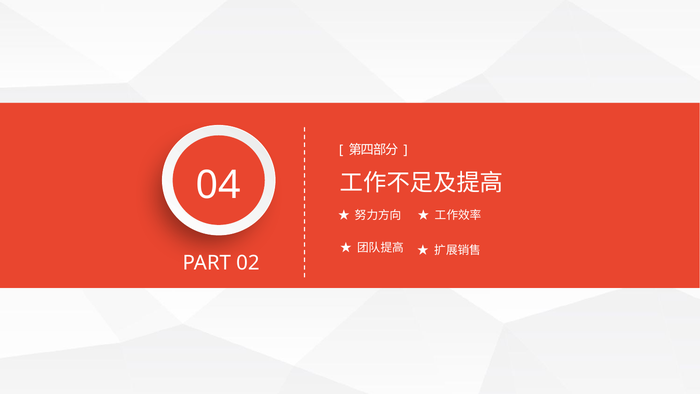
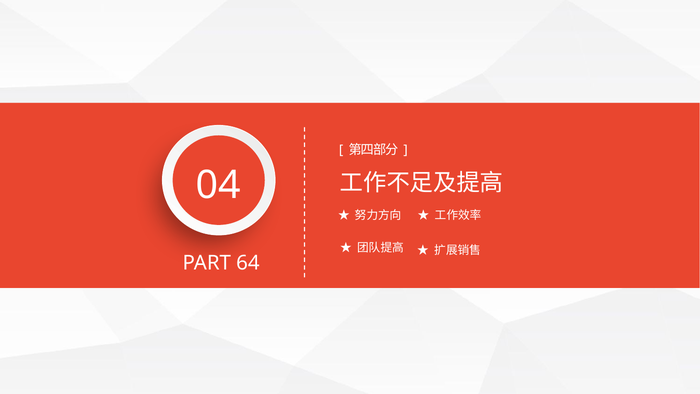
02: 02 -> 64
